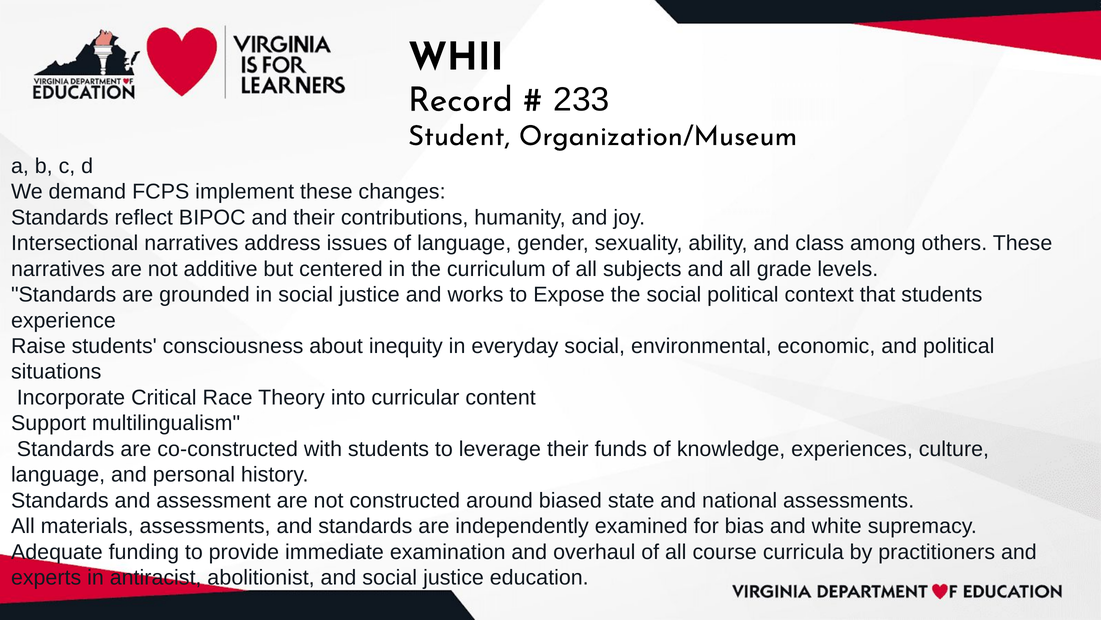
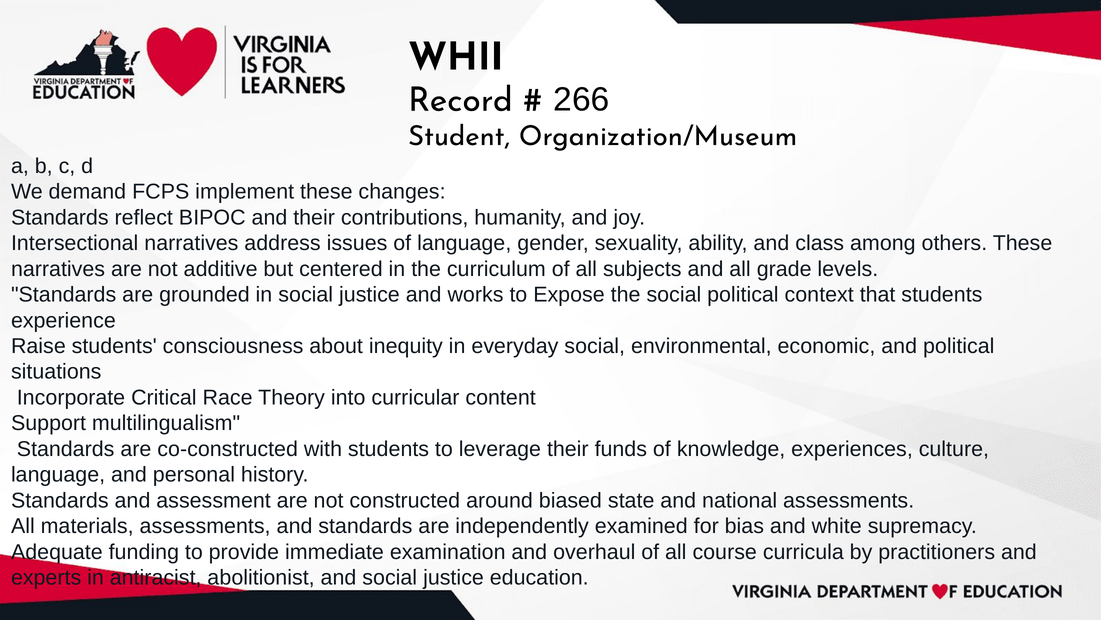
233: 233 -> 266
